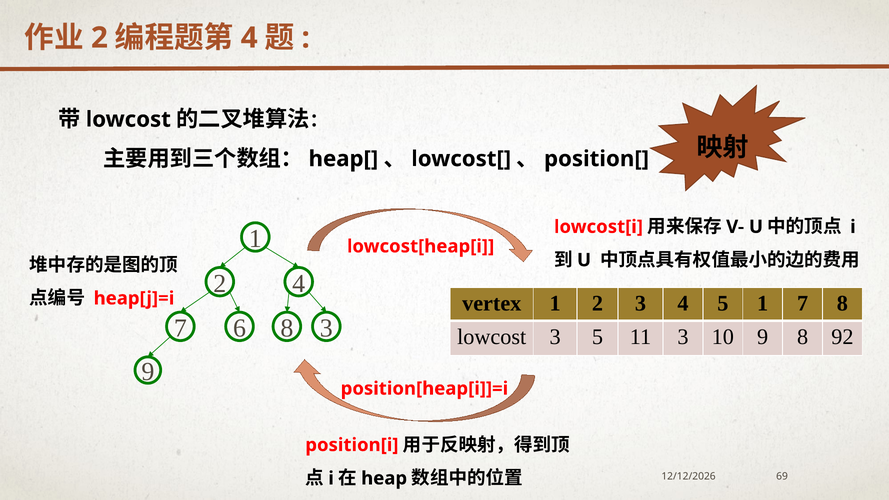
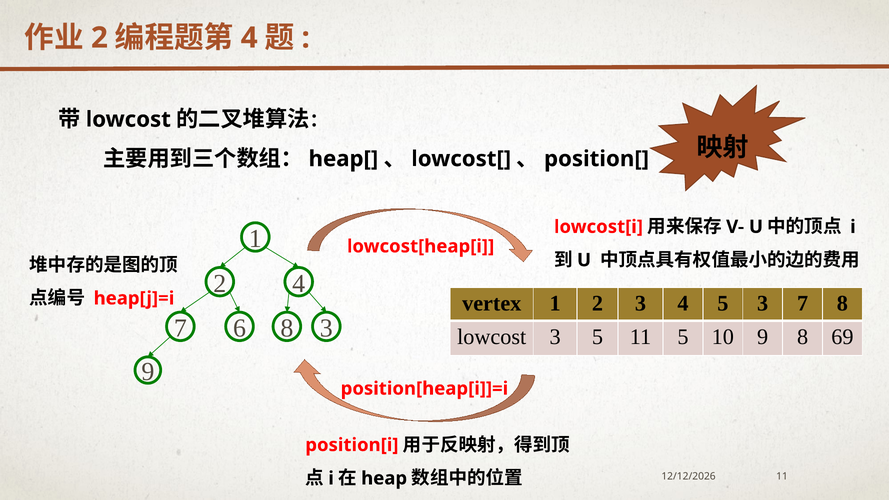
5 1: 1 -> 3
11 3: 3 -> 5
92: 92 -> 69
69 at (782, 477): 69 -> 11
